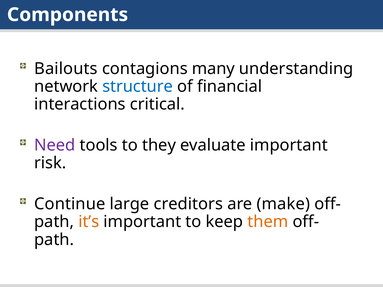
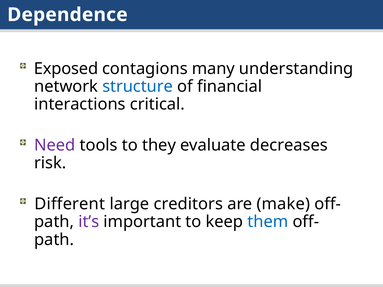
Components: Components -> Dependence
Bailouts: Bailouts -> Exposed
evaluate important: important -> decreases
Continue: Continue -> Different
it’s colour: orange -> purple
them colour: orange -> blue
